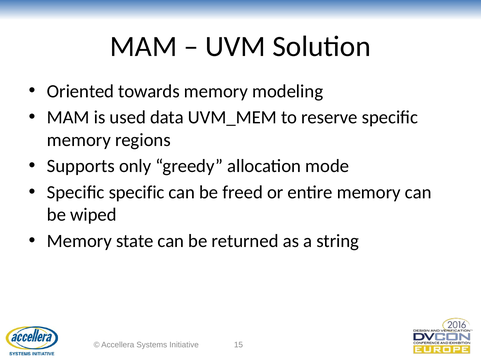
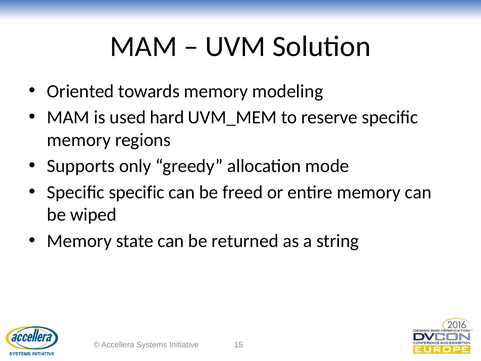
data: data -> hard
